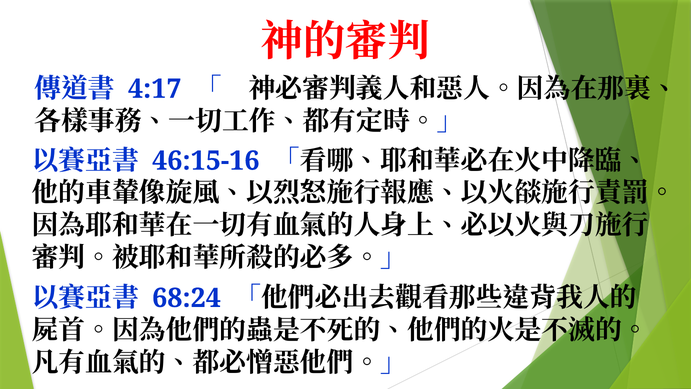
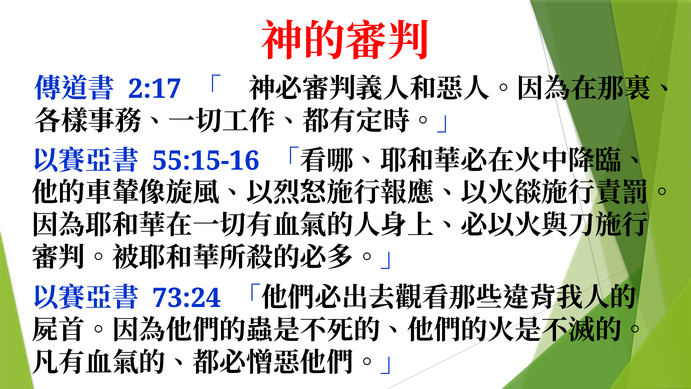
4:17: 4:17 -> 2:17
46:15-16: 46:15-16 -> 55:15-16
68:24: 68:24 -> 73:24
